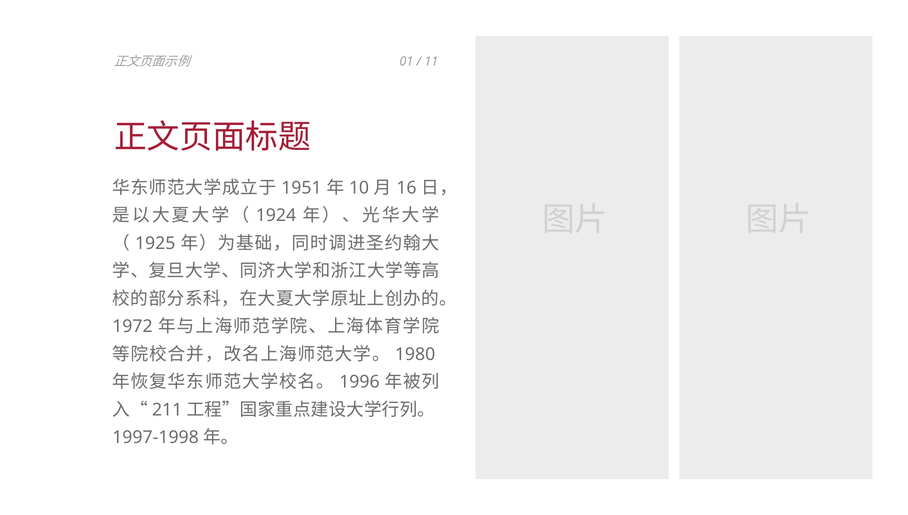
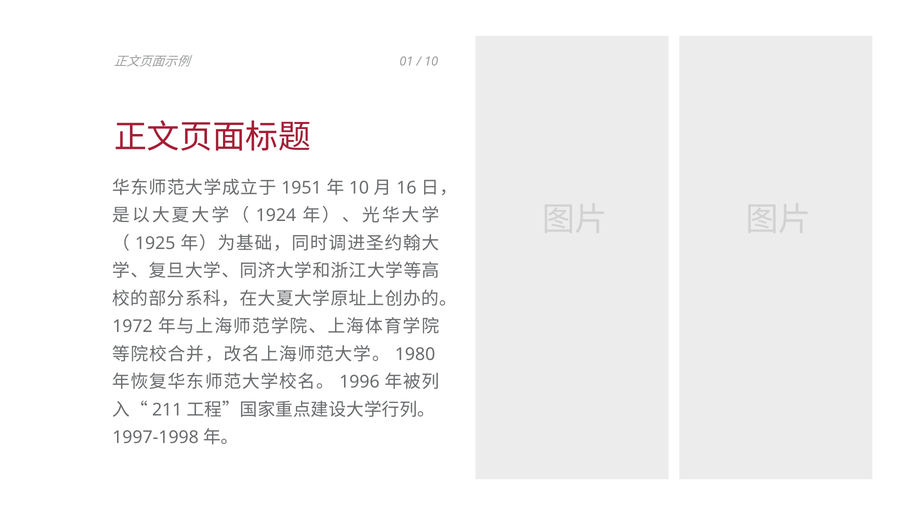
11 at (431, 61): 11 -> 10
